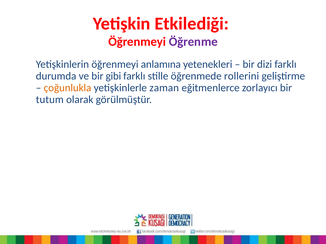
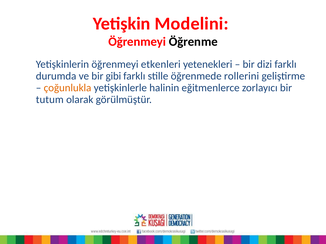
Etkilediği: Etkilediği -> Modelini
Öğrenme colour: purple -> black
anlamına: anlamına -> etkenleri
zaman: zaman -> halinin
